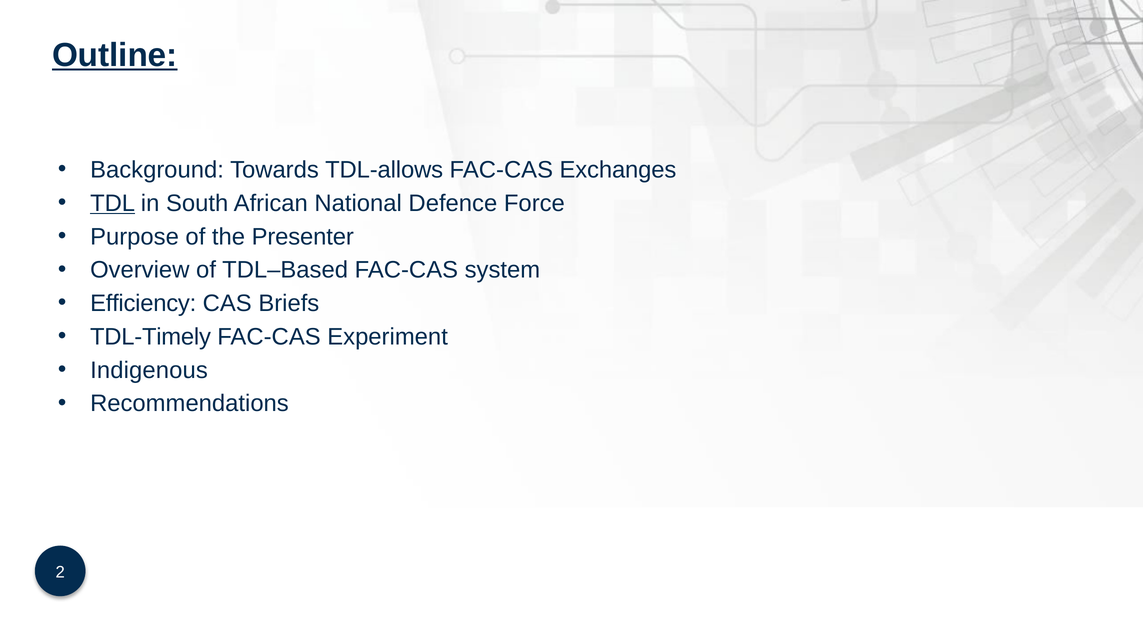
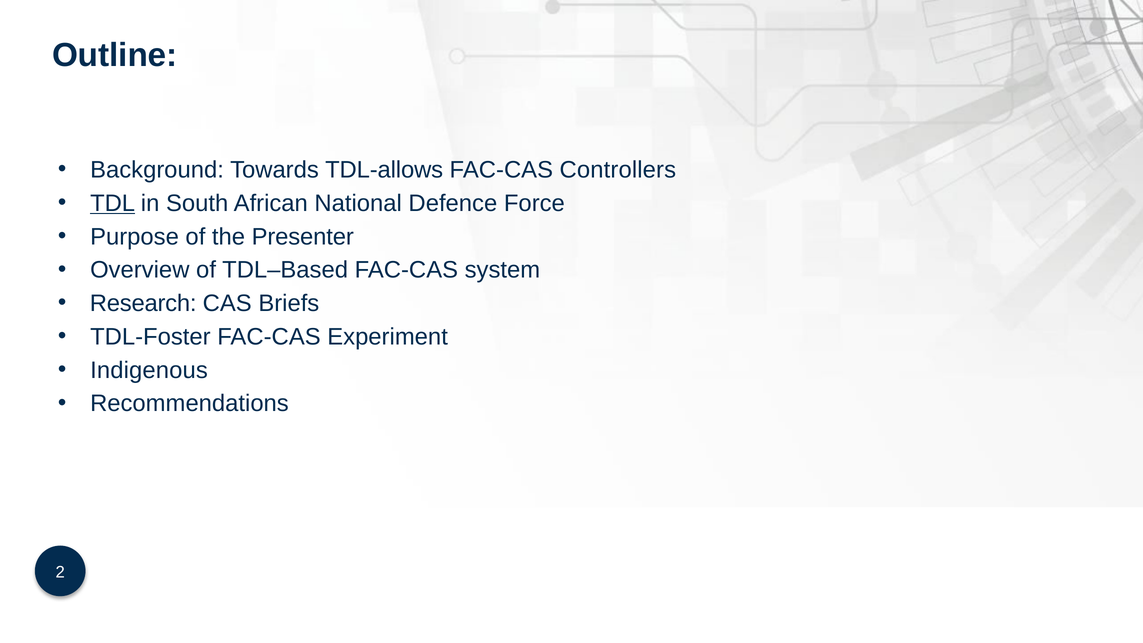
Outline underline: present -> none
Exchanges: Exchanges -> Controllers
Efficiency: Efficiency -> Research
TDL-Timely: TDL-Timely -> TDL-Foster
